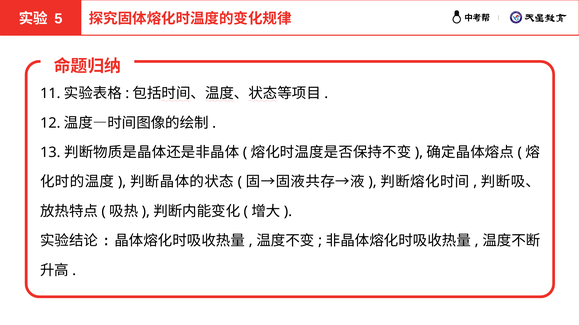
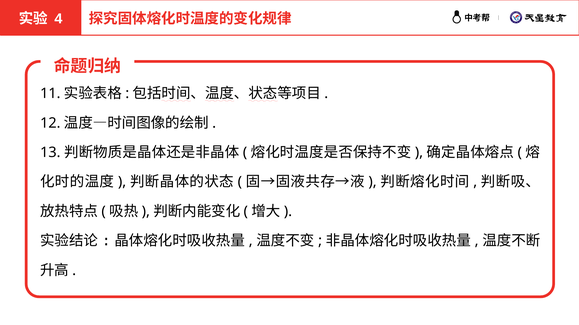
5: 5 -> 4
